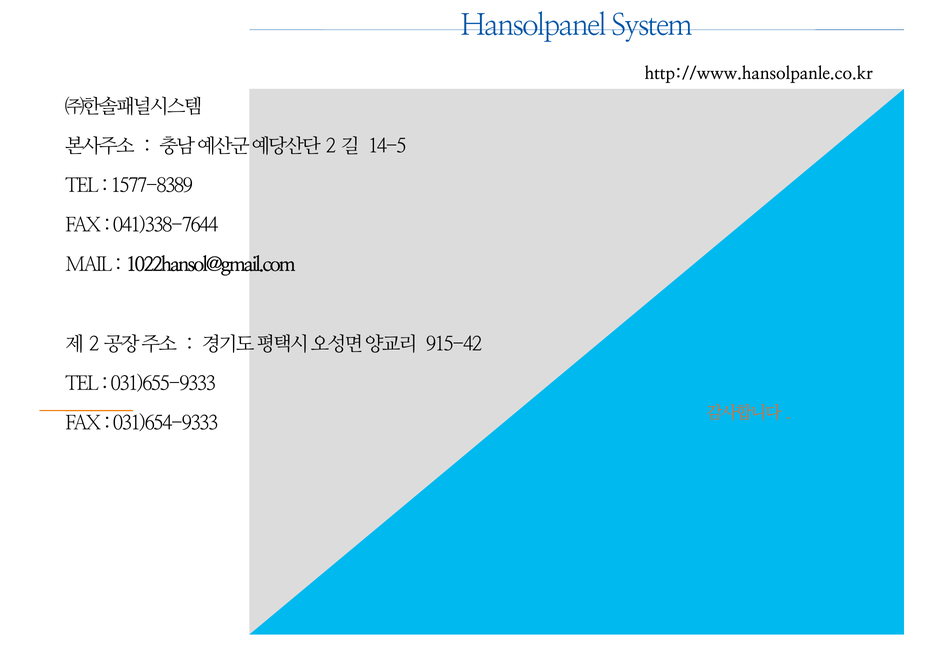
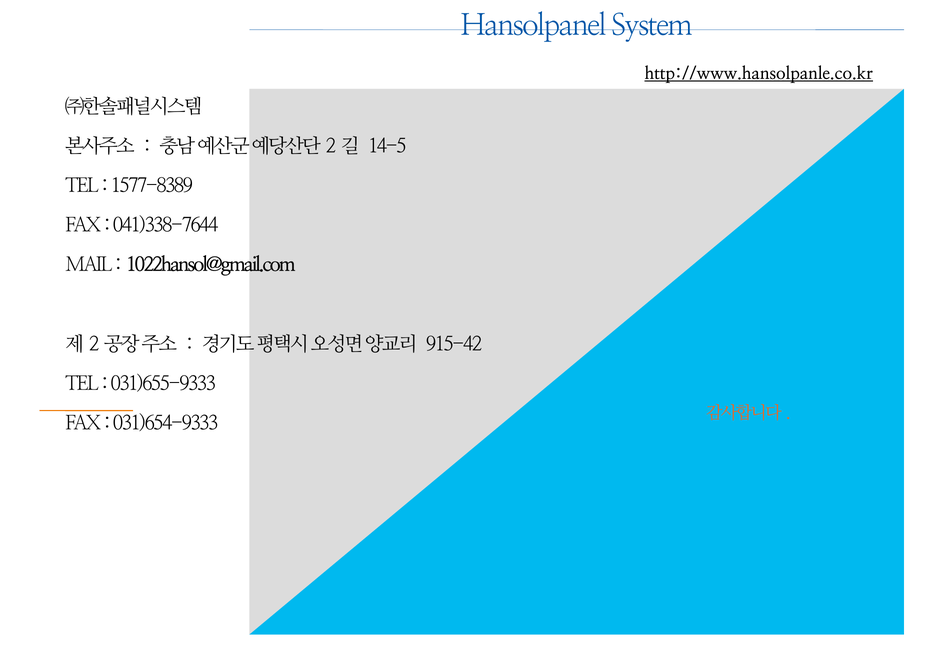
http://www.hansolpanle.co.kr underline: none -> present
